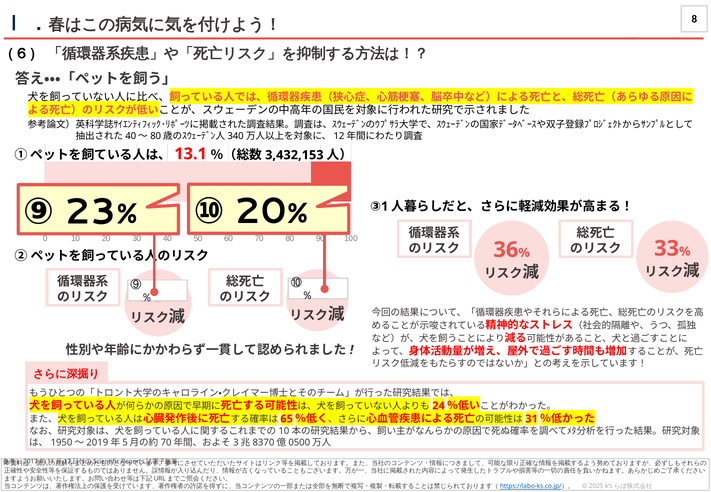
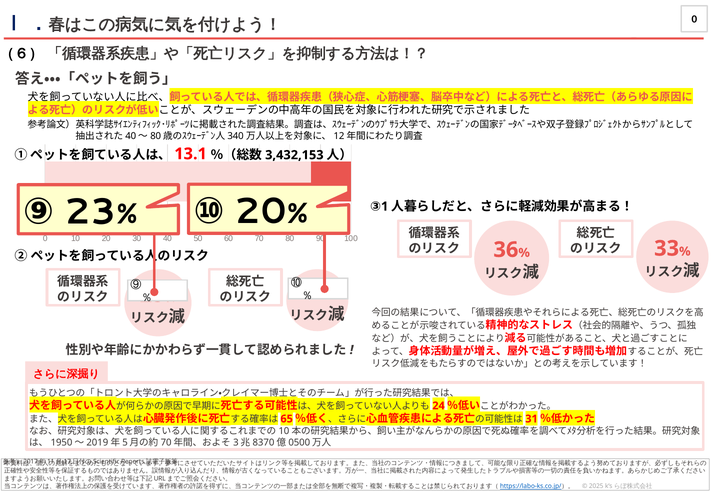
8 at (694, 19): 8 -> 0
